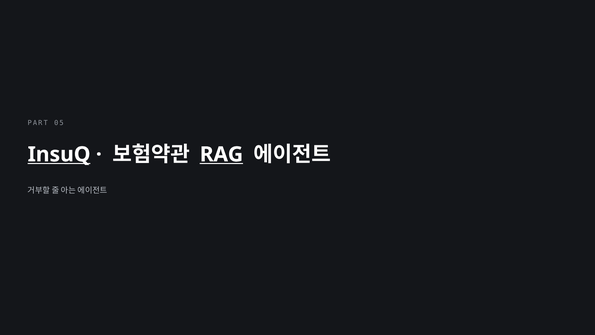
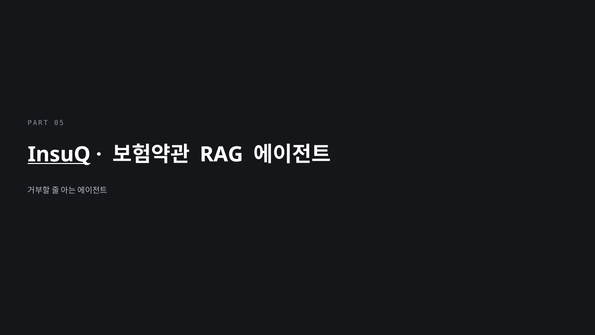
RAG underline: present -> none
